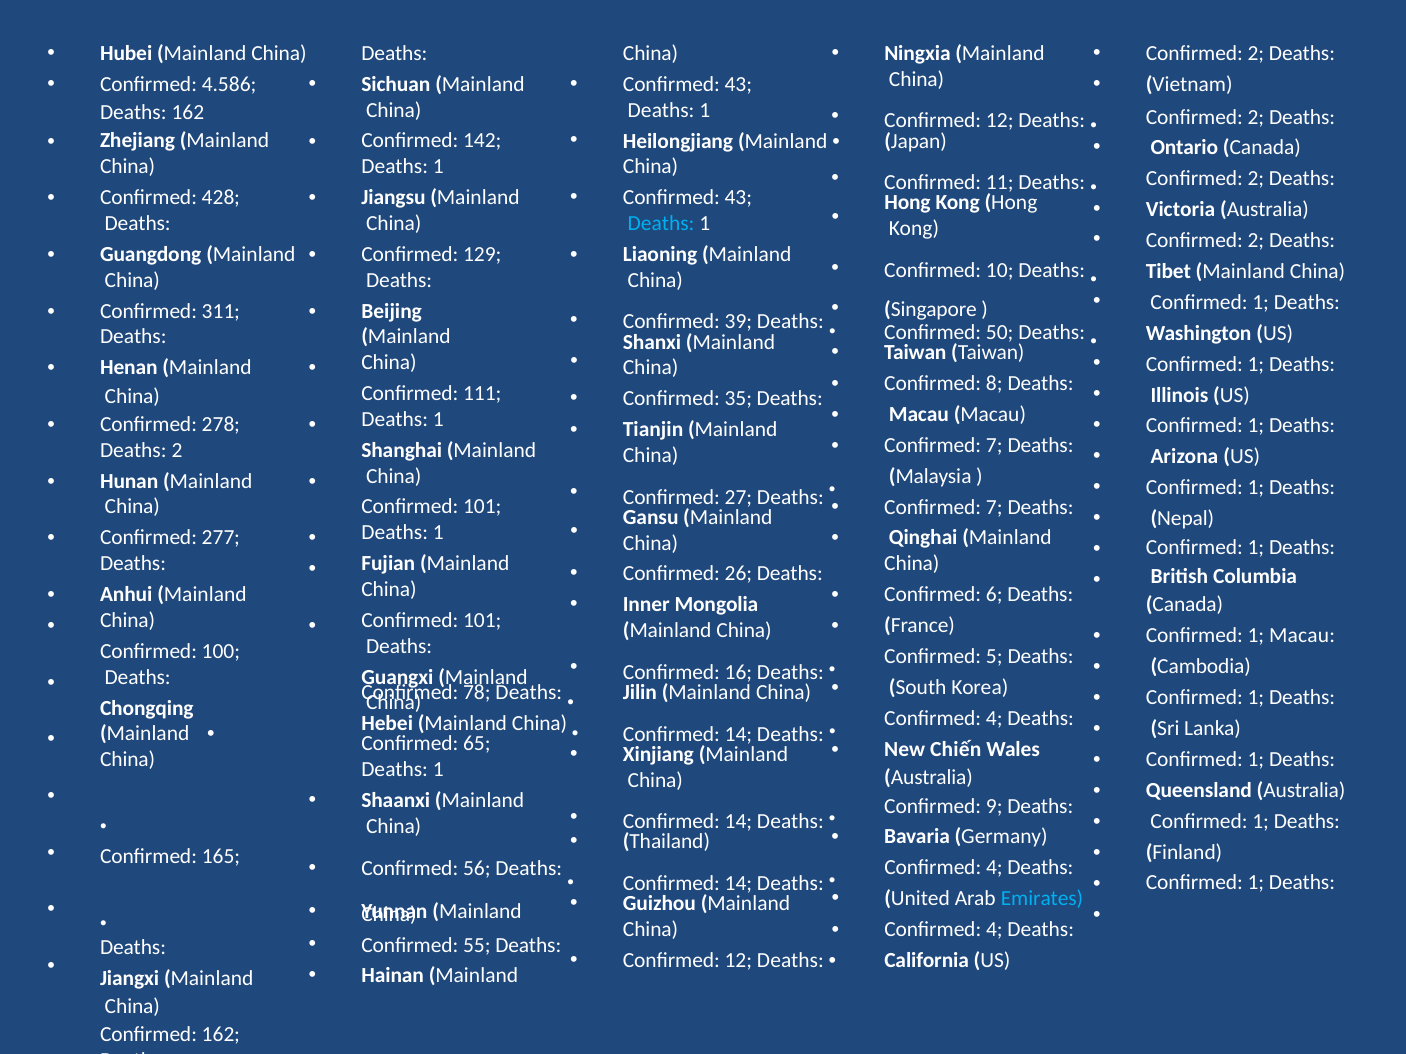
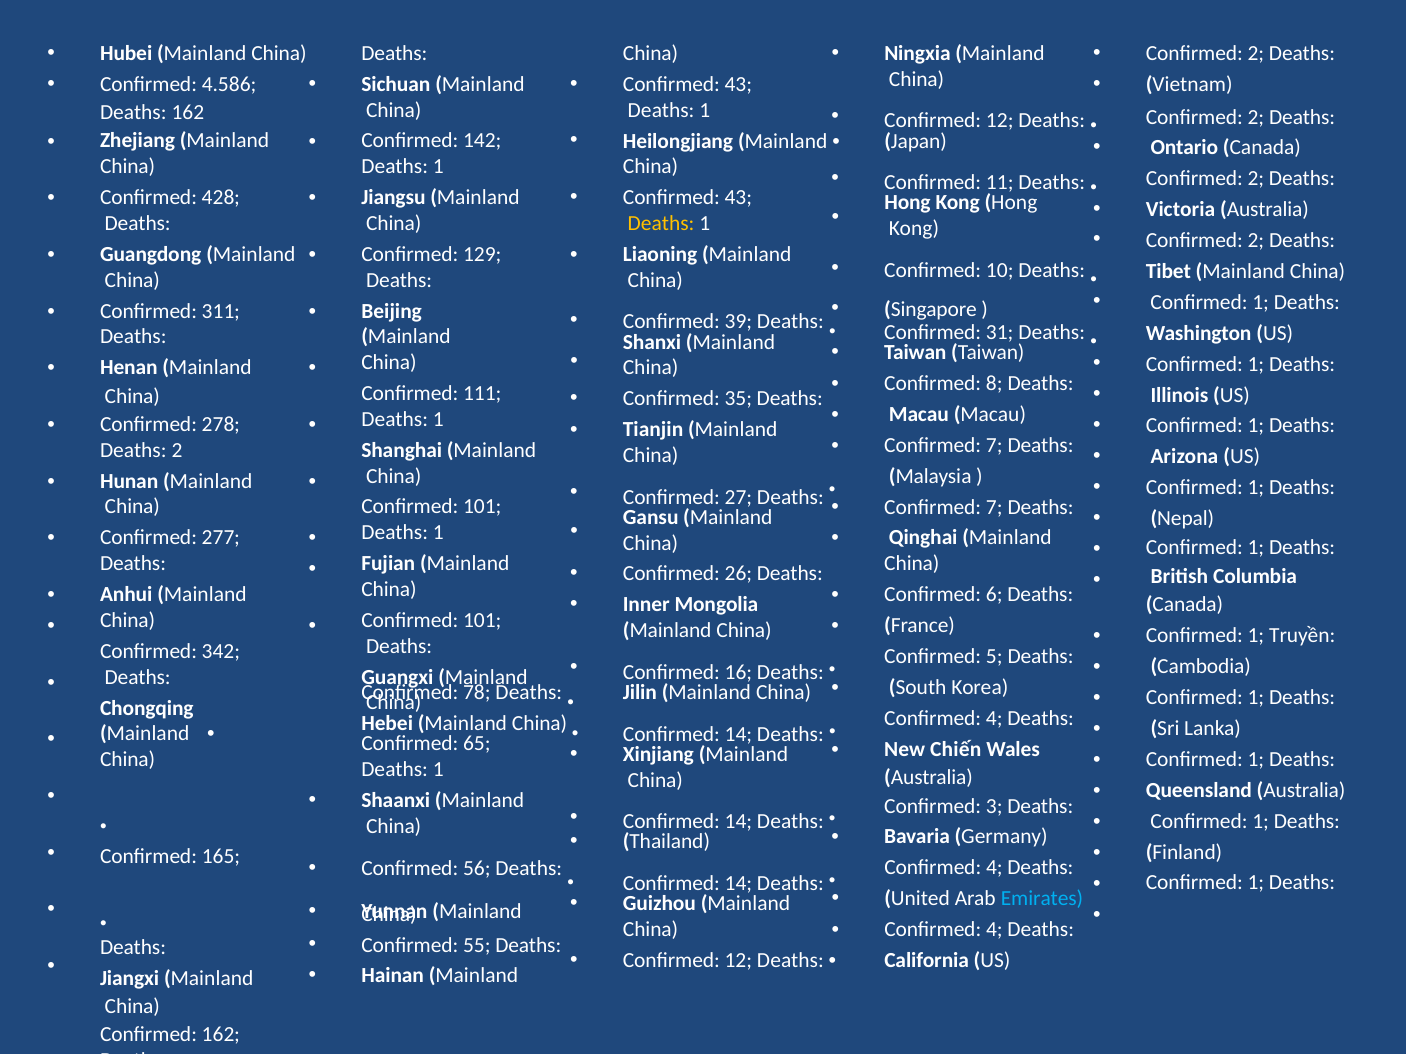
Deaths at (661, 224) colour: light blue -> yellow
50: 50 -> 31
1 Macau: Macau -> Truyền
100: 100 -> 342
9: 9 -> 3
